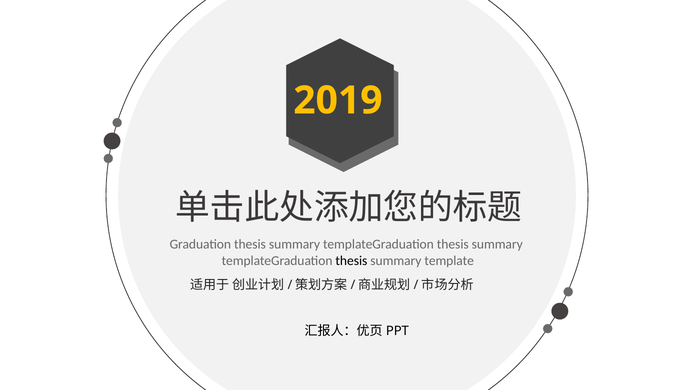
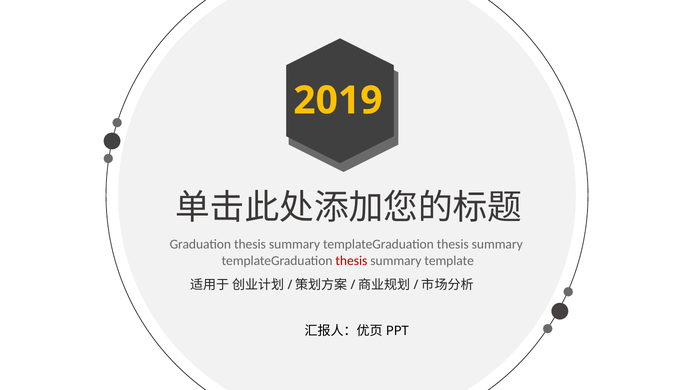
thesis at (351, 261) colour: black -> red
